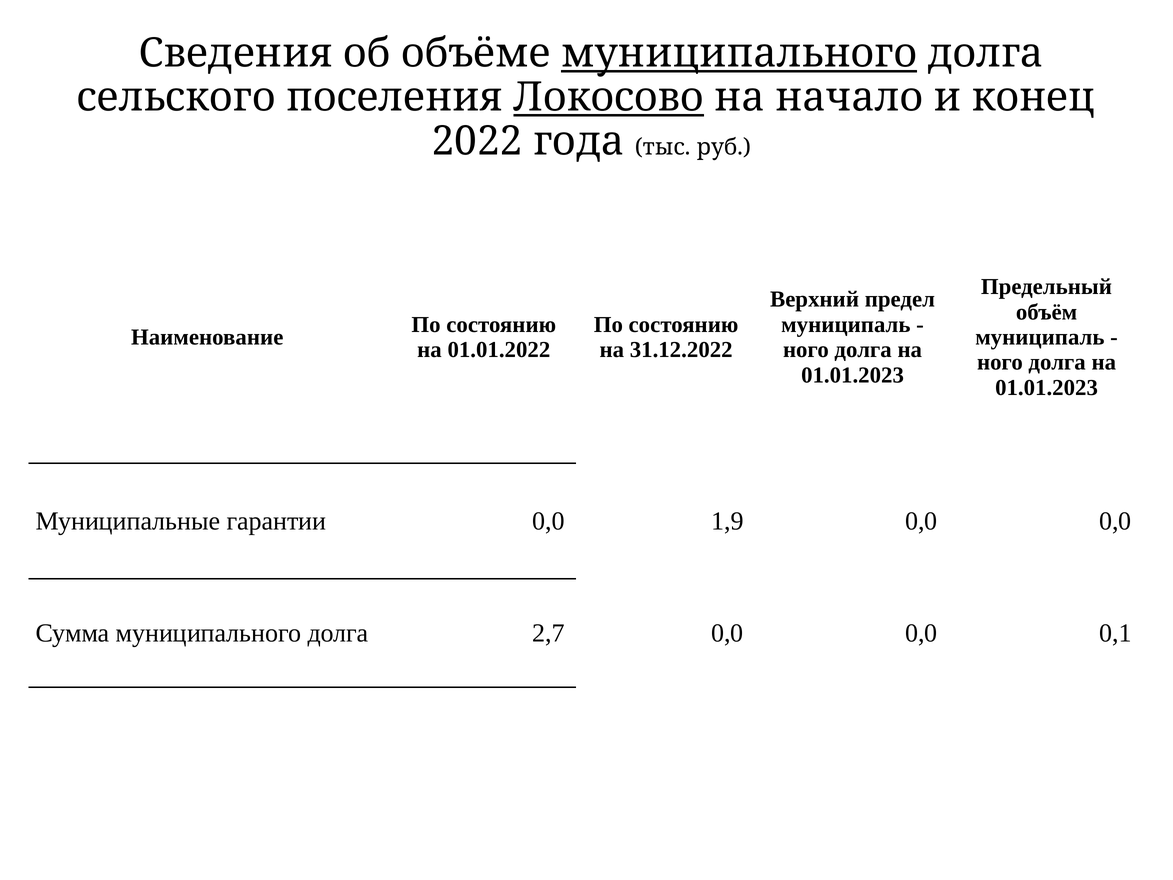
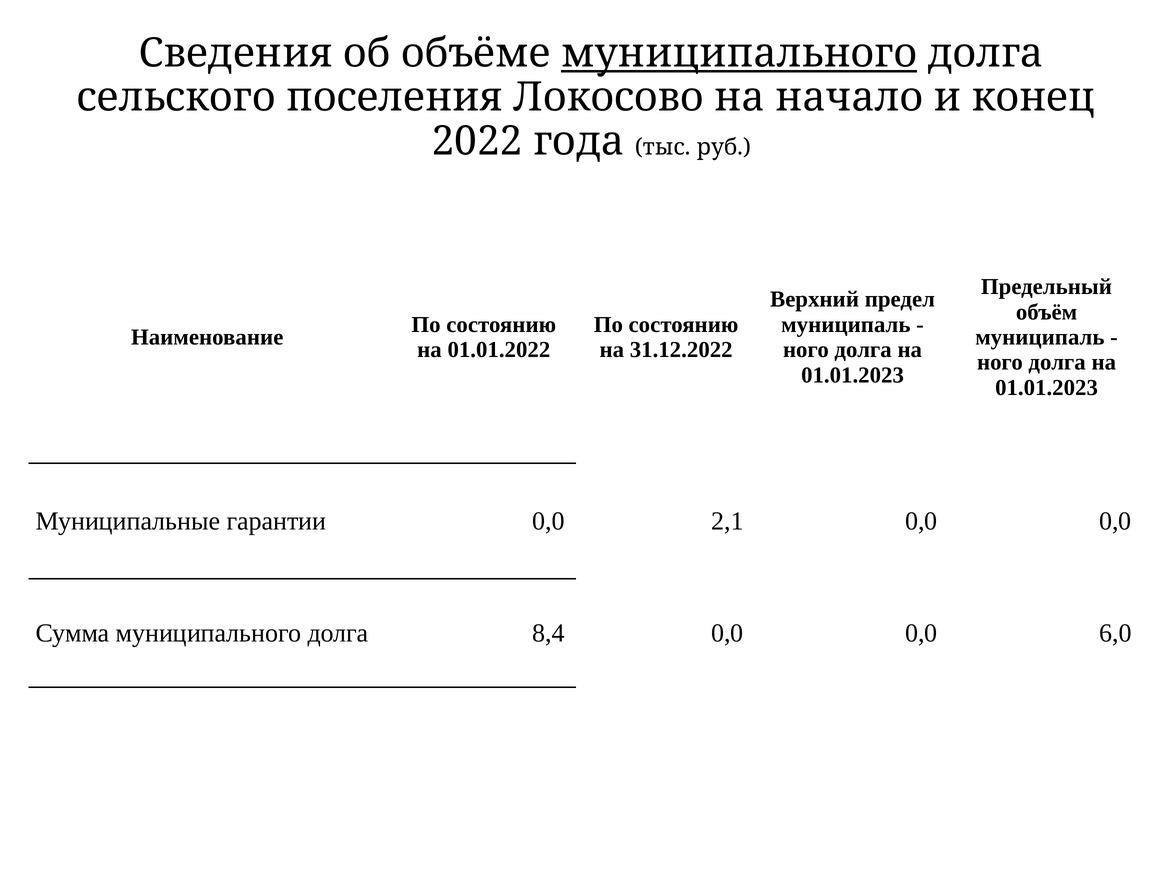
Локосово underline: present -> none
1,9: 1,9 -> 2,1
2,7: 2,7 -> 8,4
0,1: 0,1 -> 6,0
